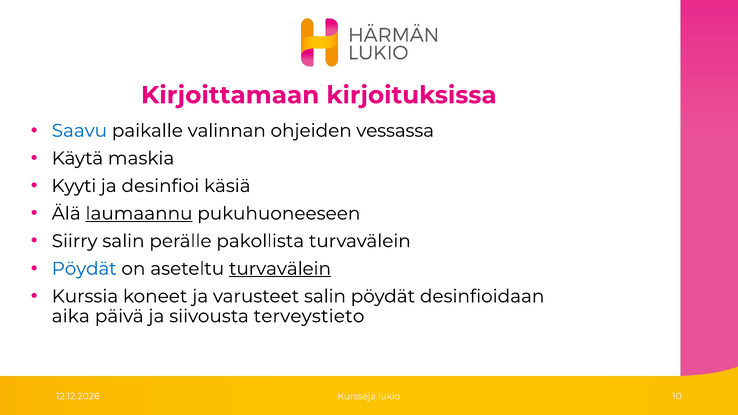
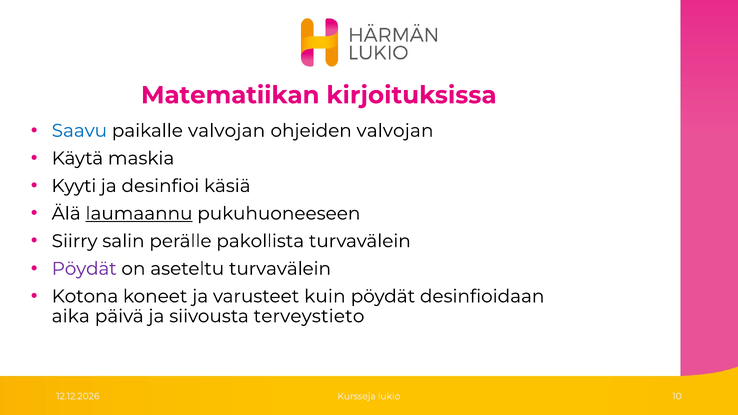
Kirjoittamaan: Kirjoittamaan -> Matematiikan
paikalle valinnan: valinnan -> valvojan
ohjeiden vessassa: vessassa -> valvojan
Pöydät at (84, 269) colour: blue -> purple
turvavälein at (280, 269) underline: present -> none
Kurssia: Kurssia -> Kotona
varusteet salin: salin -> kuin
